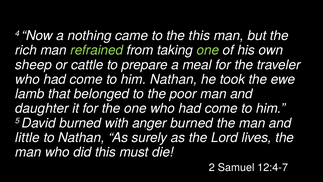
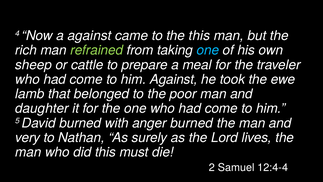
a nothing: nothing -> against
one at (208, 50) colour: light green -> light blue
him Nathan: Nathan -> Against
little: little -> very
12:4-7: 12:4-7 -> 12:4-4
